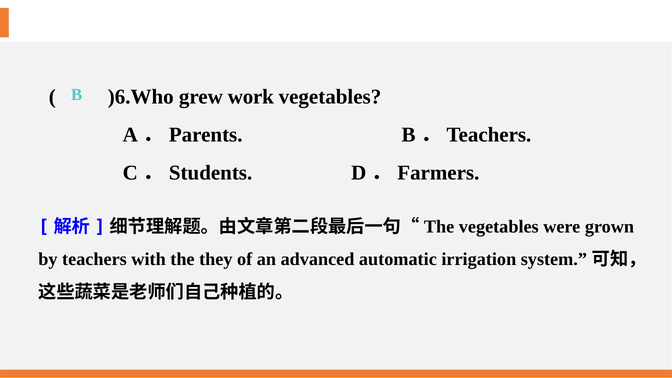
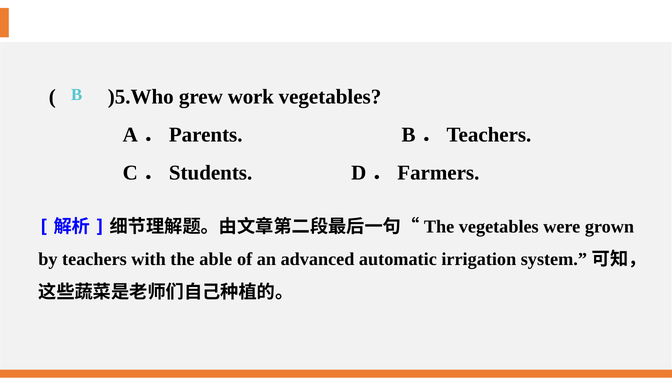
)6.Who: )6.Who -> )5.Who
they: they -> able
